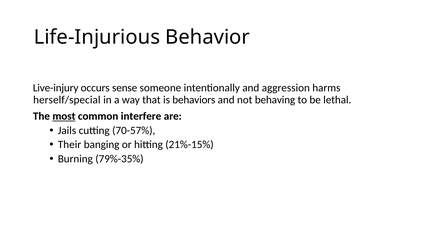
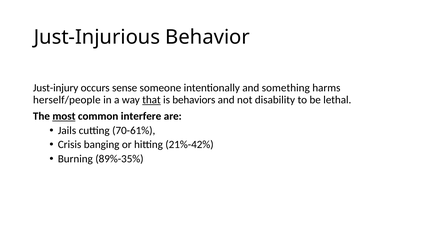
Life-Injurious: Life-Injurious -> Just-Injurious
Live-injury: Live-injury -> Just-injury
aggression: aggression -> something
herself/special: herself/special -> herself/people
that underline: none -> present
behaving: behaving -> disability
70-57%: 70-57% -> 70-61%
Their: Their -> Crisis
21%-15%: 21%-15% -> 21%-42%
79%-35%: 79%-35% -> 89%-35%
